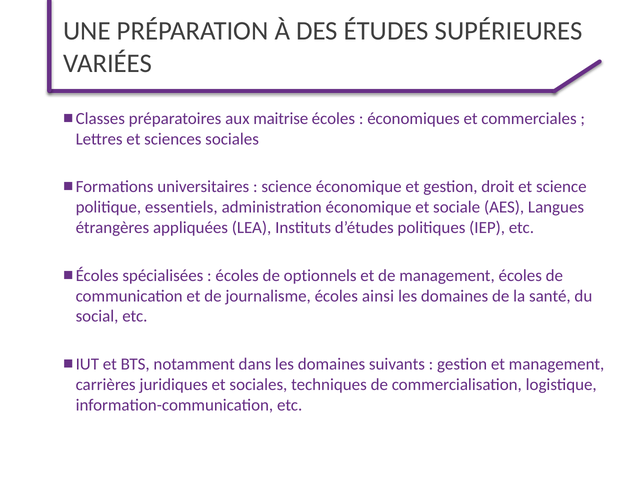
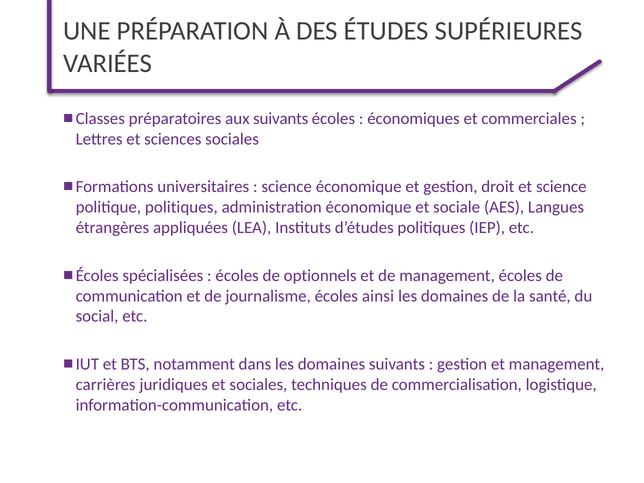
aux maitrise: maitrise -> suivants
politique essentiels: essentiels -> politiques
